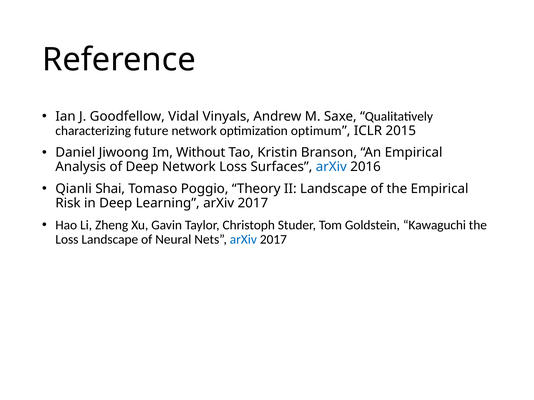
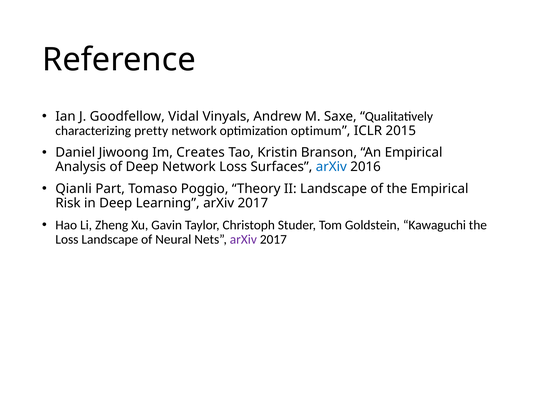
future: future -> pretty
Without: Without -> Creates
Shai: Shai -> Part
arXiv at (243, 240) colour: blue -> purple
